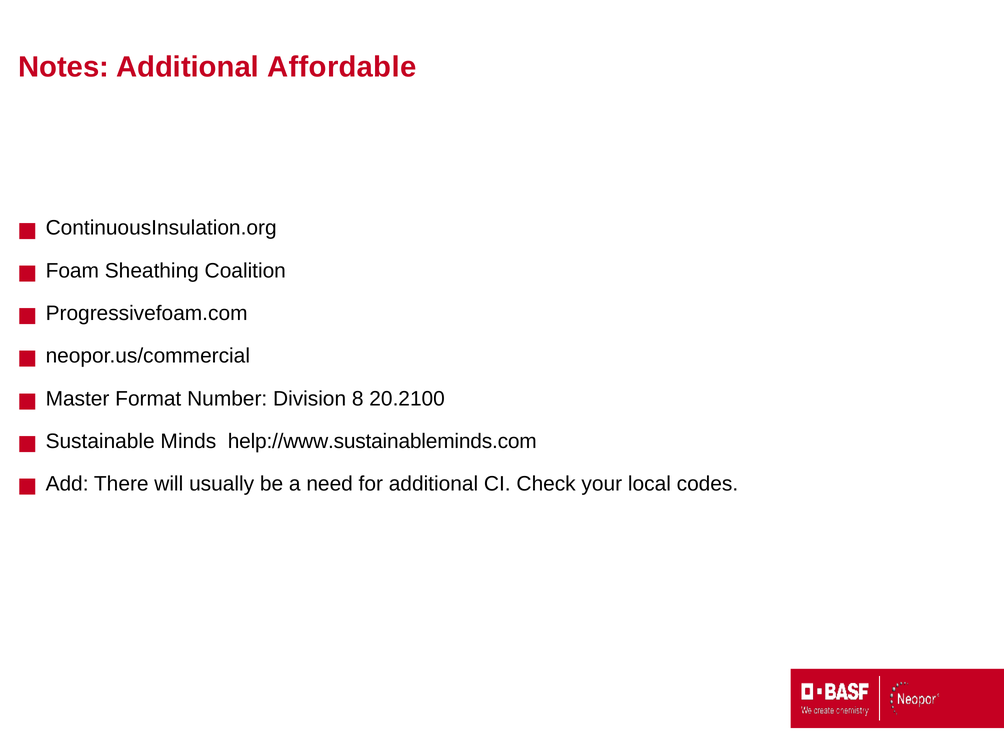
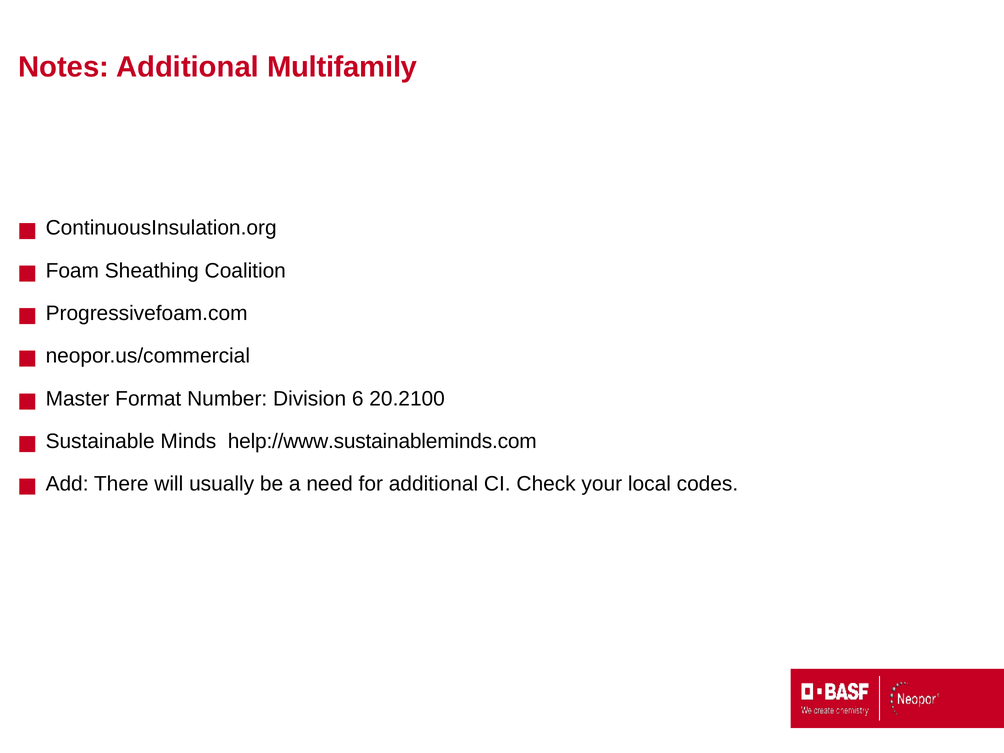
Affordable: Affordable -> Multifamily
8: 8 -> 6
